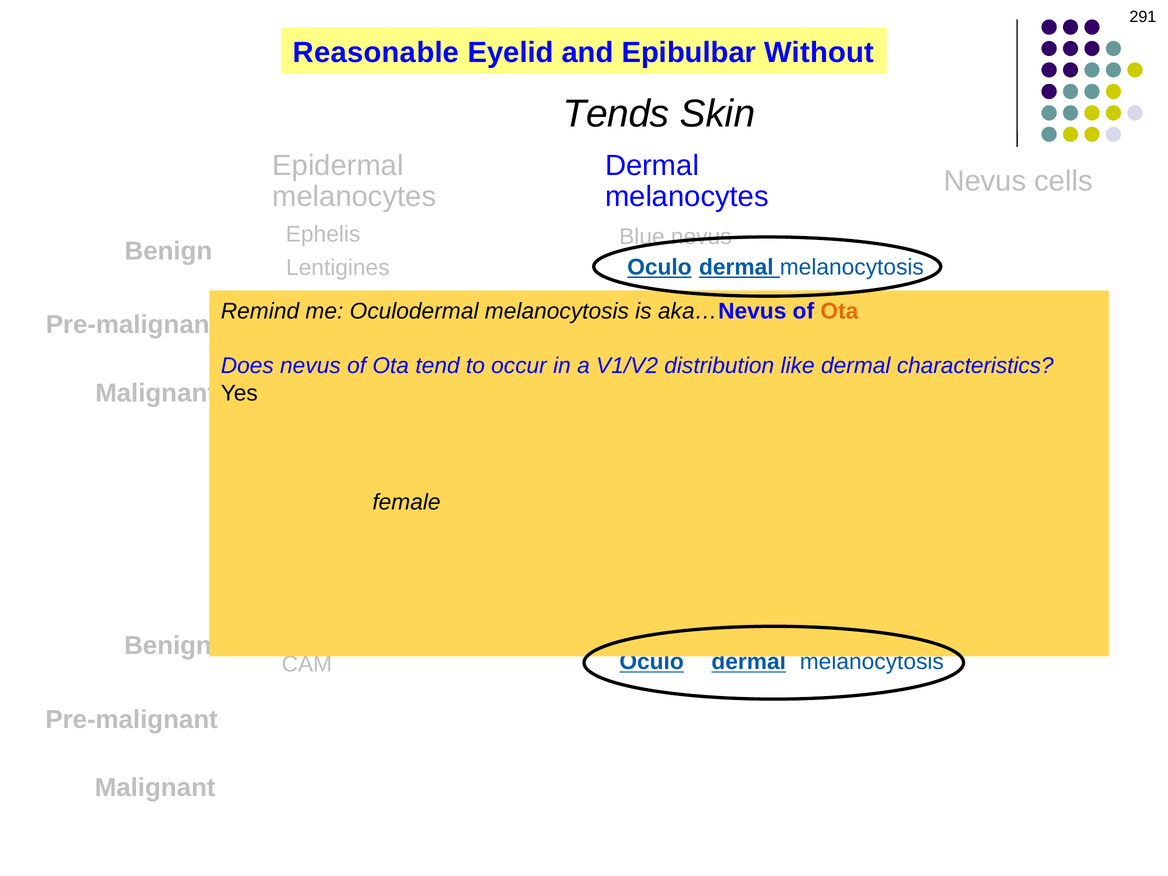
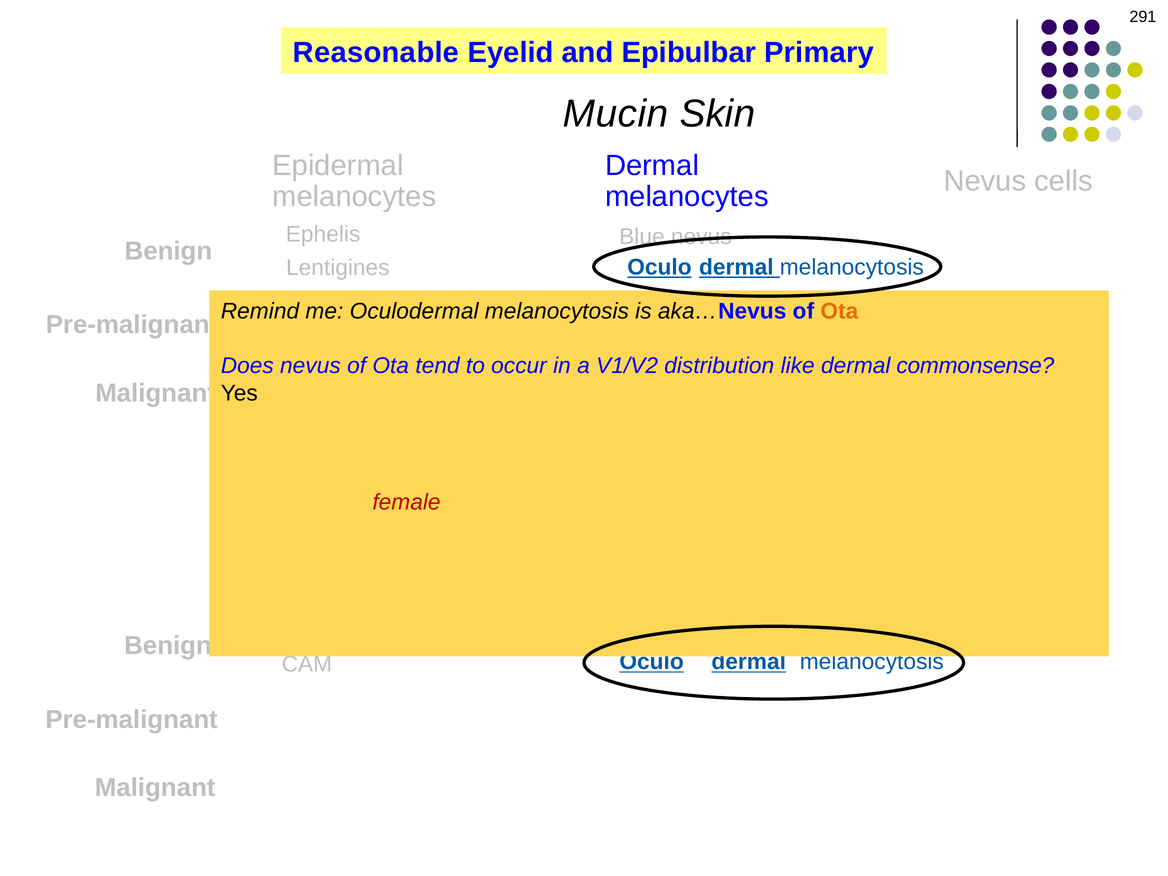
Without: Without -> Primary
Tends: Tends -> Mucin
characteristics: characteristics -> commonsense
female colour: black -> red
